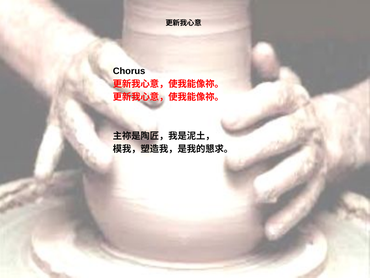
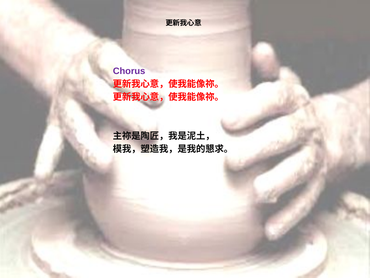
Chorus colour: black -> purple
